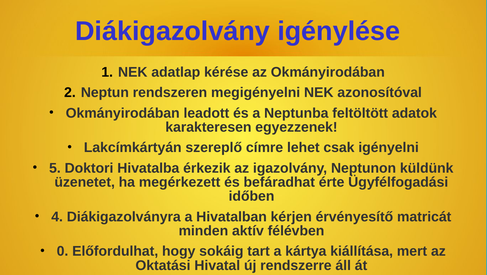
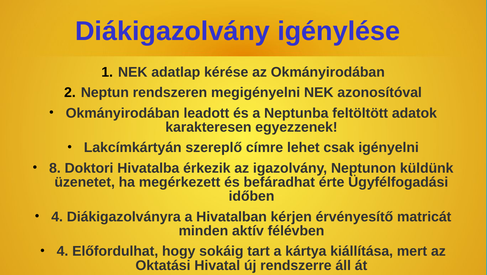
5: 5 -> 8
0 at (63, 251): 0 -> 4
